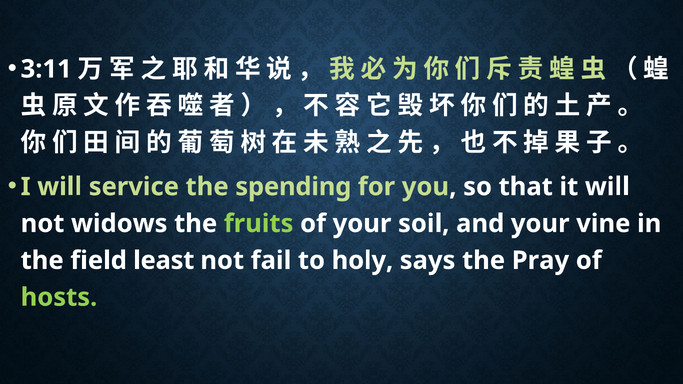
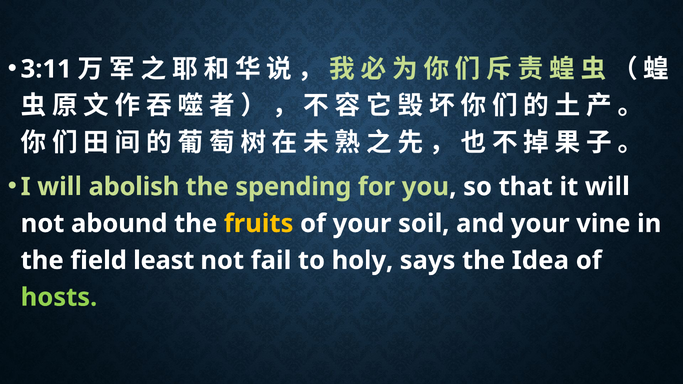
service: service -> abolish
widows: widows -> abound
fruits colour: light green -> yellow
Pray: Pray -> Idea
